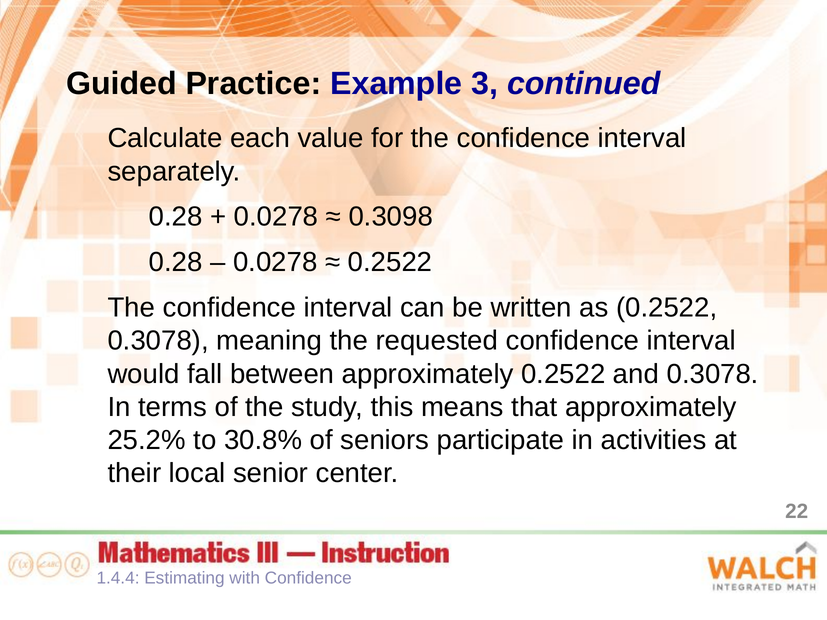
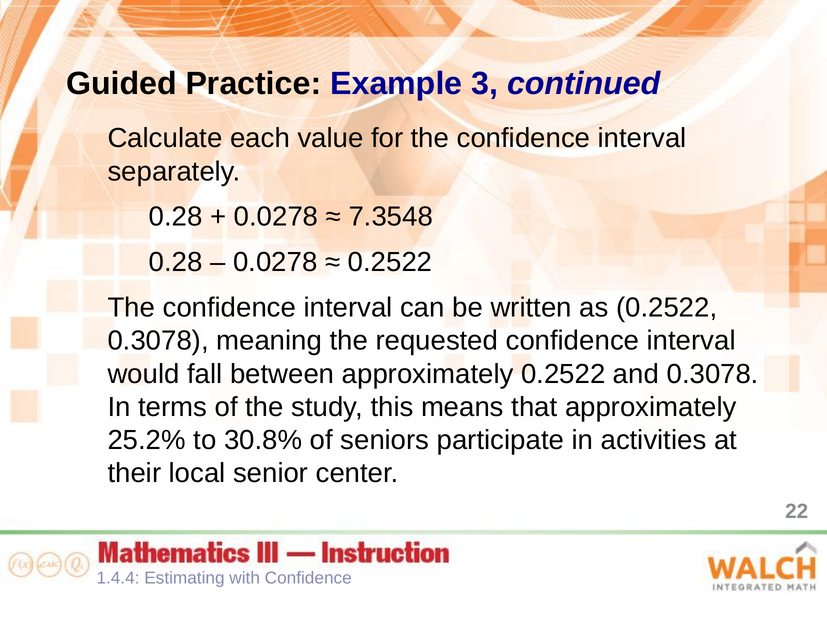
0.3098: 0.3098 -> 7.3548
